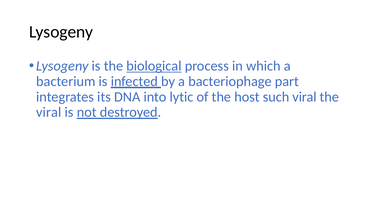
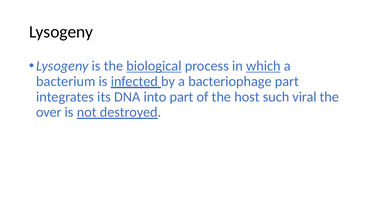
which underline: none -> present
into lytic: lytic -> part
viral at (49, 112): viral -> over
